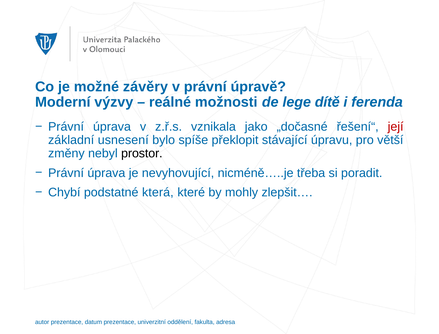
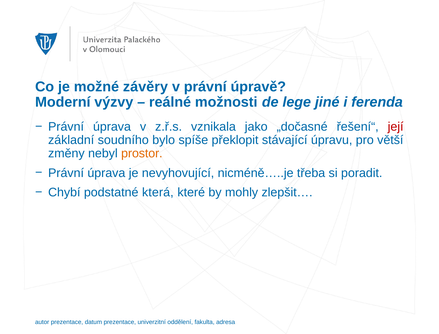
dítě: dítě -> jiné
usnesení: usnesení -> soudního
prostor colour: black -> orange
